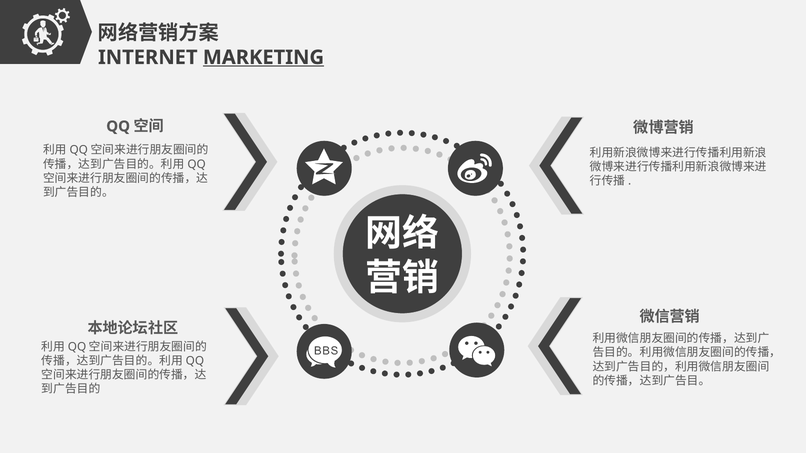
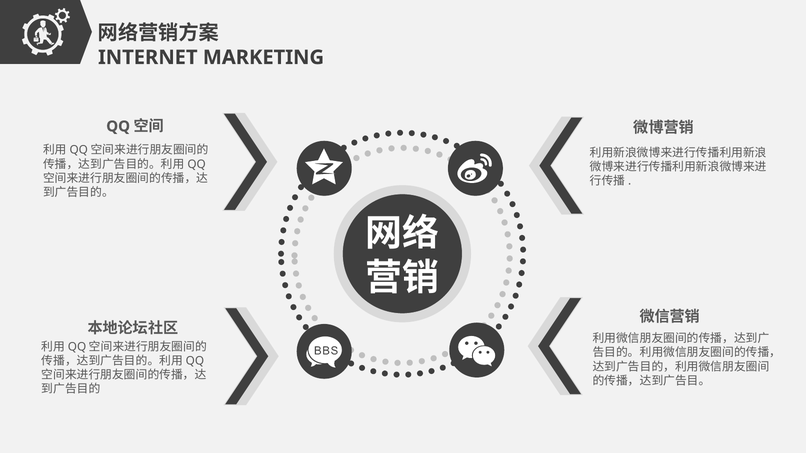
MARKETING underline: present -> none
